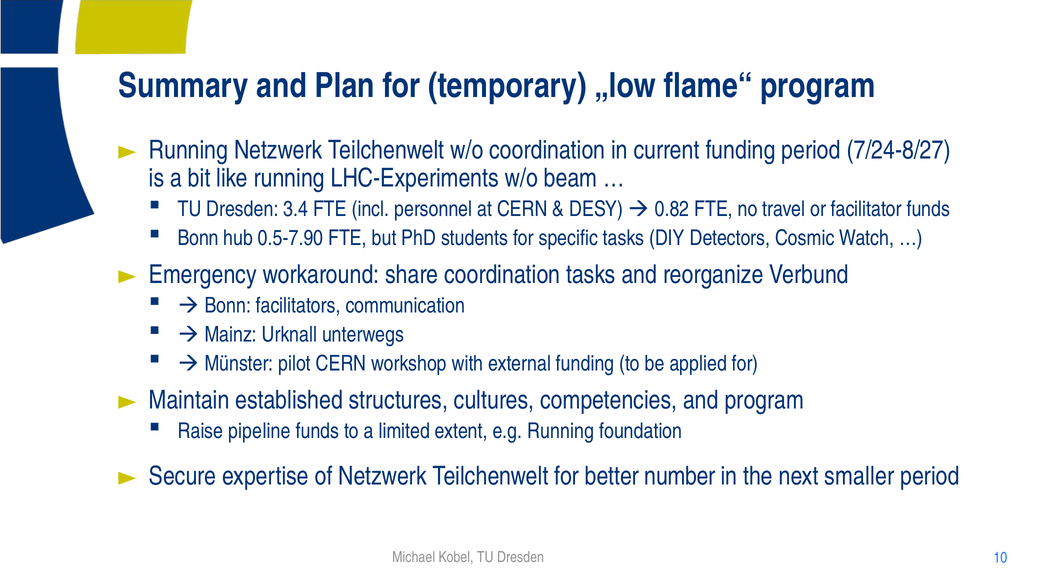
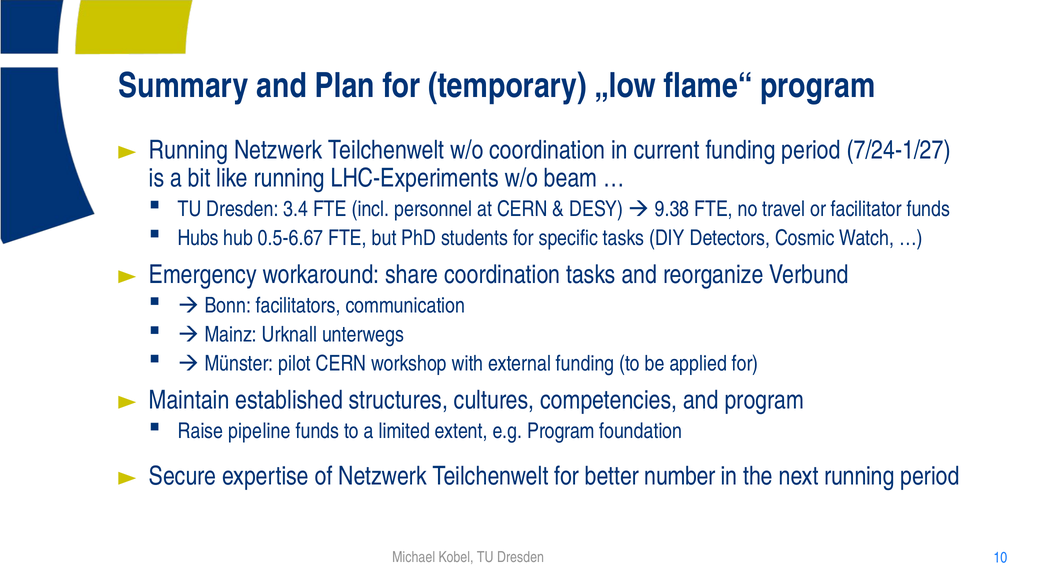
7/24-8/27: 7/24-8/27 -> 7/24-1/27
0.82: 0.82 -> 9.38
Bonn at (198, 238): Bonn -> Hubs
0.5-7.90: 0.5-7.90 -> 0.5-6.67
e.g Running: Running -> Program
next smaller: smaller -> running
